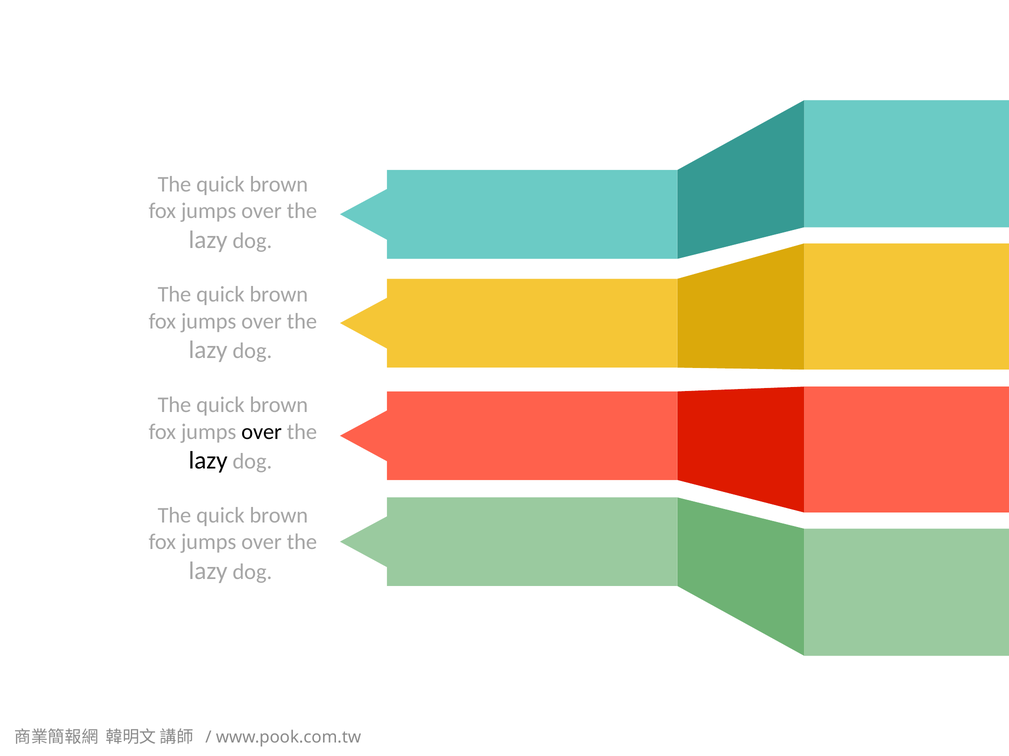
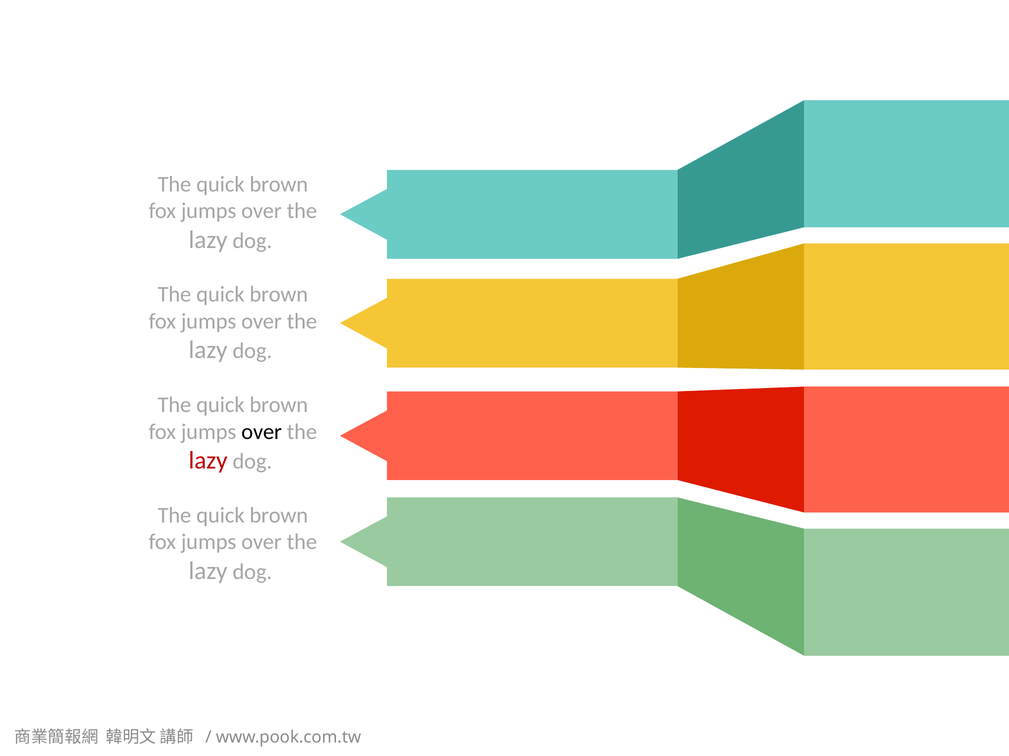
lazy at (208, 461) colour: black -> red
